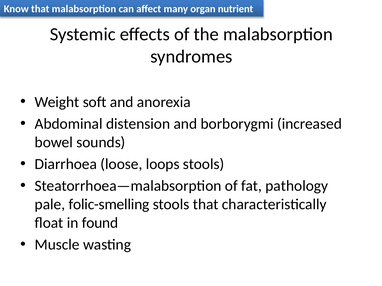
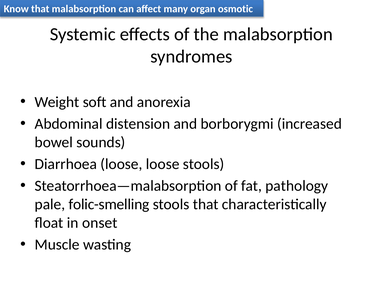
nutrient: nutrient -> osmotic
loose loops: loops -> loose
found: found -> onset
